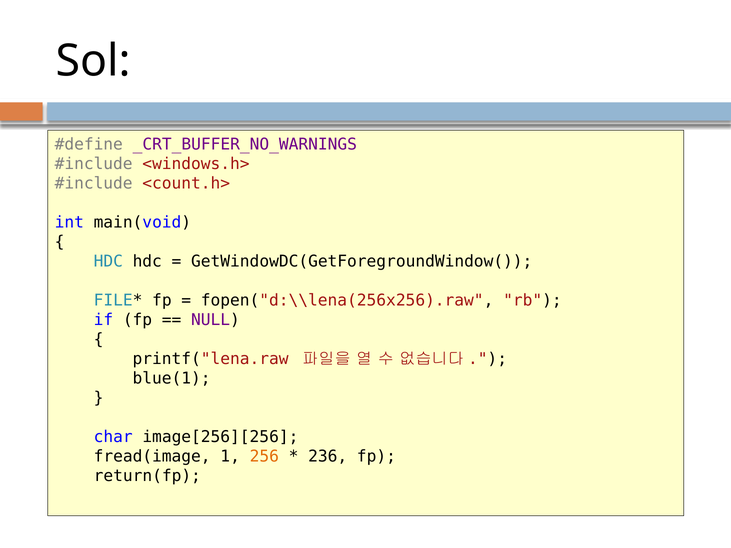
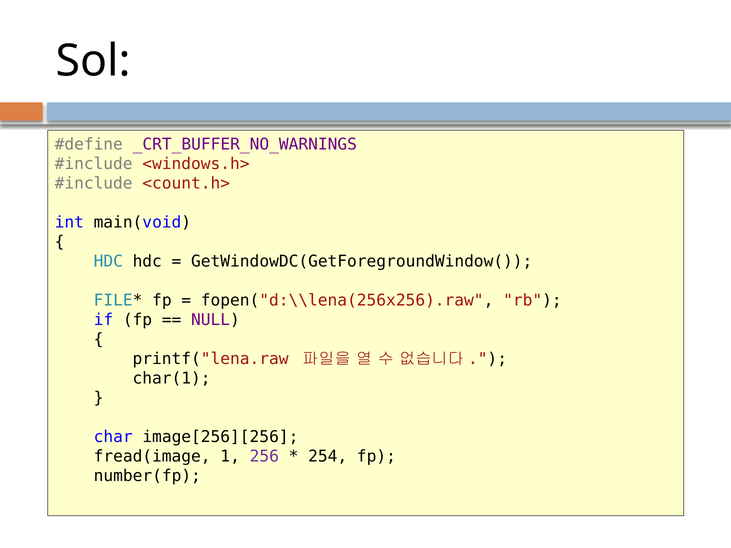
blue(1: blue(1 -> char(1
256 colour: orange -> purple
236: 236 -> 254
return(fp: return(fp -> number(fp
